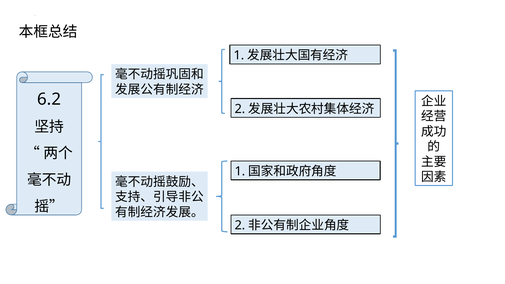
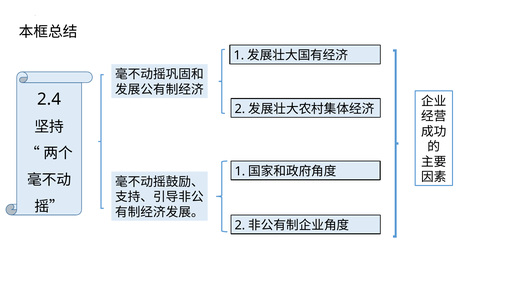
6.2: 6.2 -> 2.4
